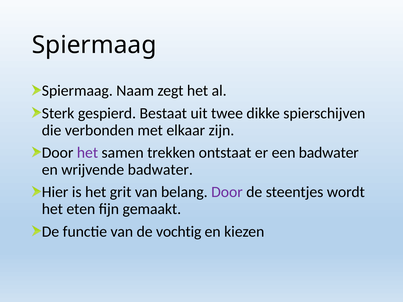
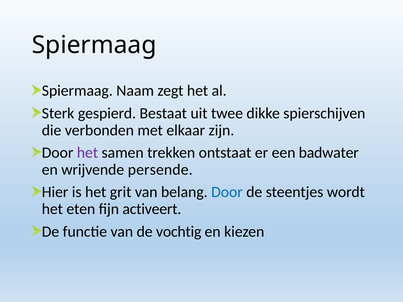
wrijvende badwater: badwater -> persende
Door at (227, 192) colour: purple -> blue
gemaakt: gemaakt -> activeert
